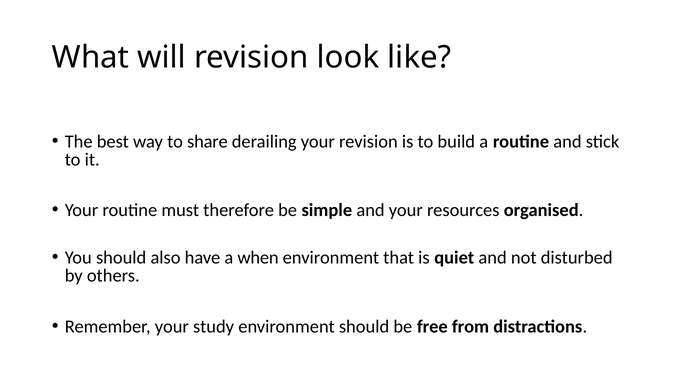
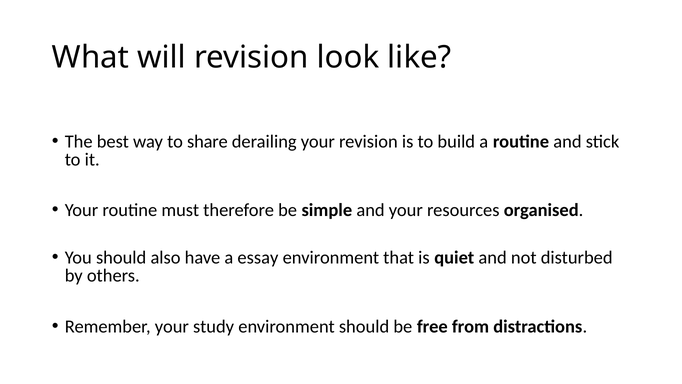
when: when -> essay
